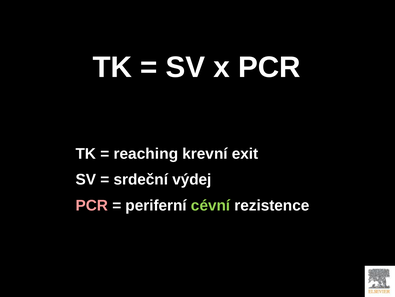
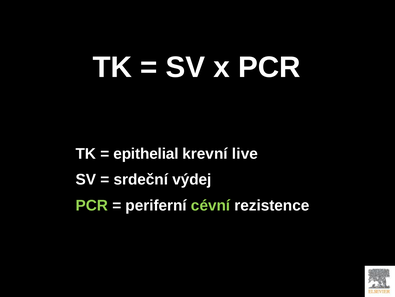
reaching: reaching -> epithelial
exit: exit -> live
PCR at (92, 205) colour: pink -> light green
